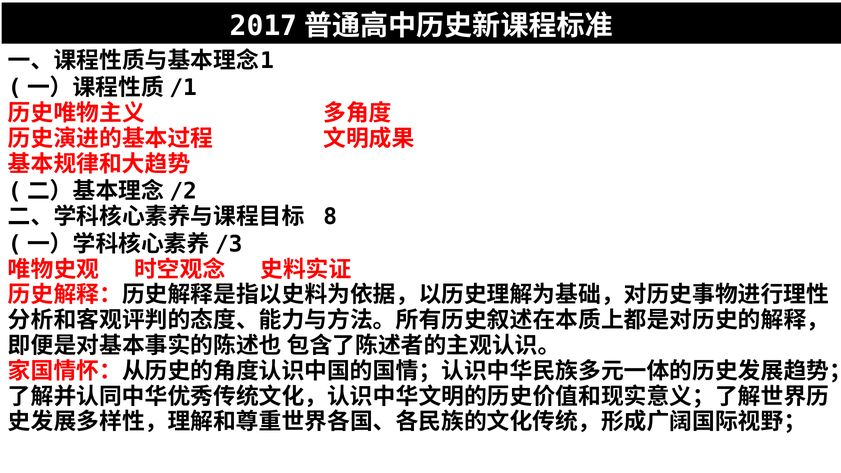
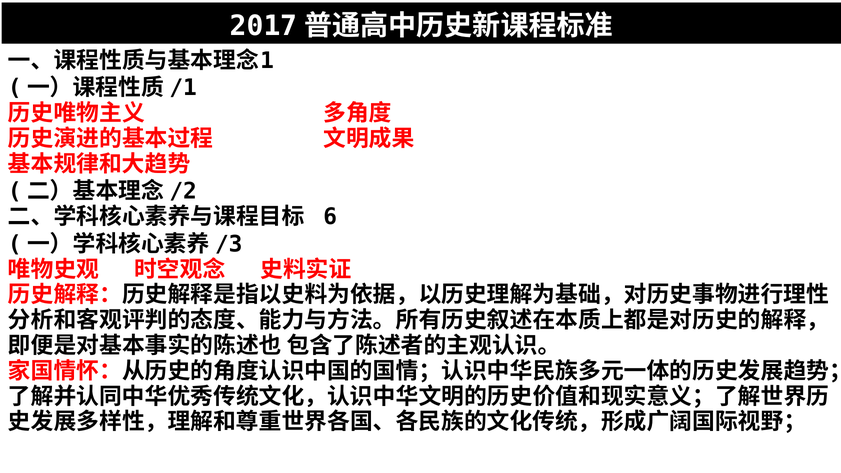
8: 8 -> 6
